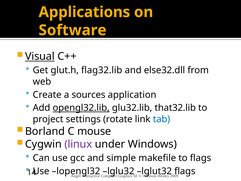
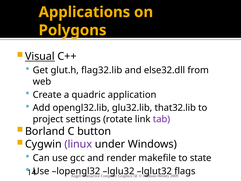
Software: Software -> Polygons
sources: sources -> quadric
opengl32.lib underline: present -> none
tab colour: blue -> purple
mouse: mouse -> button
simple: simple -> render
to flags: flags -> state
